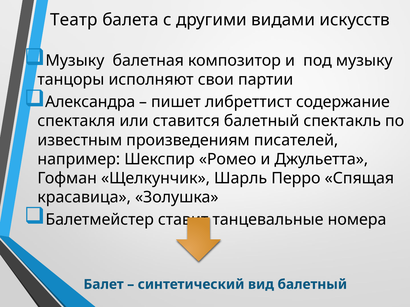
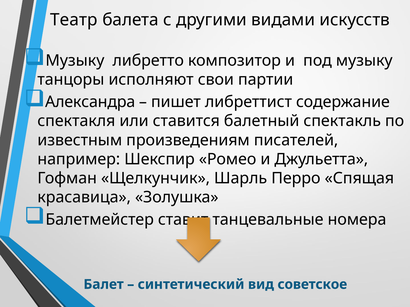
балетная: балетная -> либретто
вид балетный: балетный -> советское
